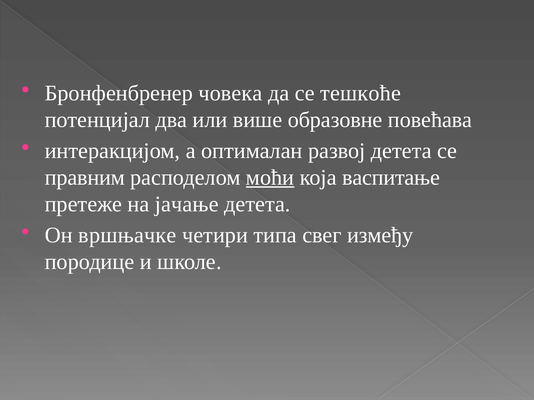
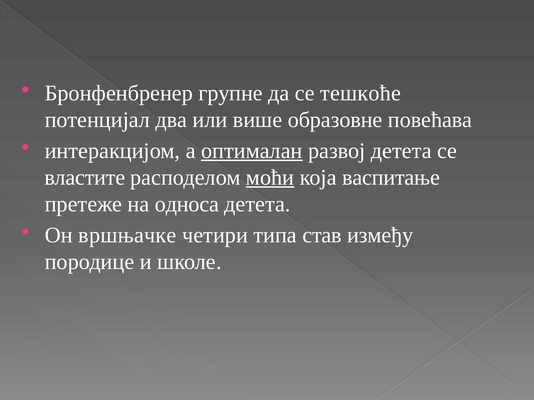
човека: човека -> групне
оптималан underline: none -> present
правним: правним -> властите
јачање: јачање -> односа
свег: свег -> став
